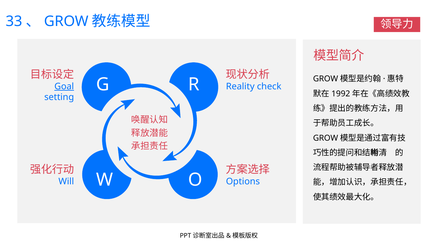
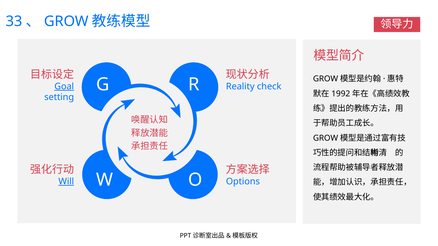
Will underline: none -> present
